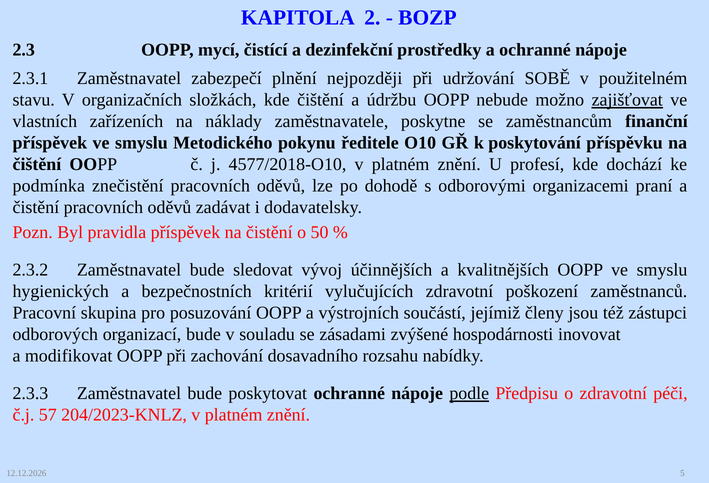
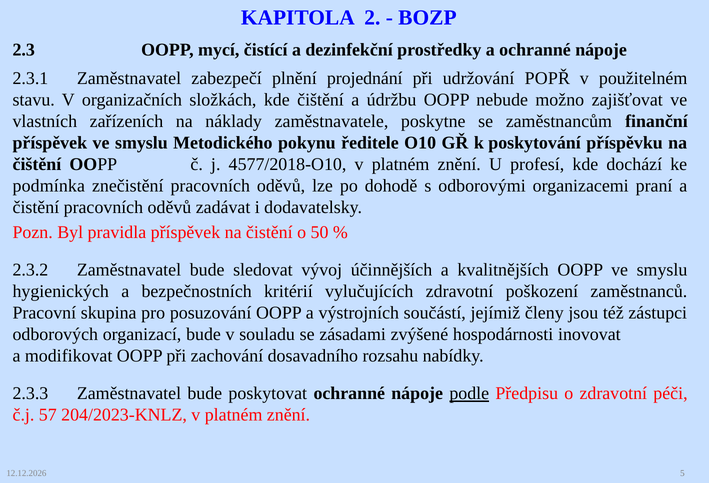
nejpozději: nejpozději -> projednání
SOBĚ: SOBĚ -> POPŘ
zajišťovat underline: present -> none
